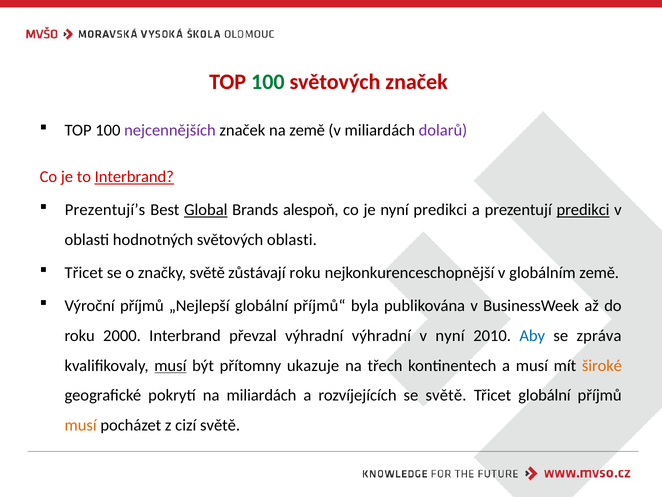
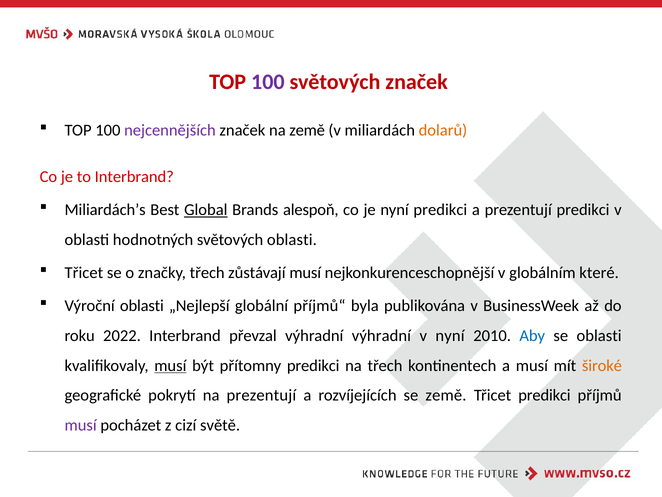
100 at (268, 82) colour: green -> purple
dolarů colour: purple -> orange
Interbrand at (134, 177) underline: present -> none
Prezentují’s: Prezentují’s -> Miliardách’s
predikci at (583, 210) underline: present -> none
značky světě: světě -> třech
zůstávají roku: roku -> musí
globálním země: země -> které
Výroční příjmů: příjmů -> oblasti
2000: 2000 -> 2022
se zpráva: zpráva -> oblasti
přítomny ukazuje: ukazuje -> predikci
na miliardách: miliardách -> prezentují
se světě: světě -> země
Třicet globální: globální -> predikci
musí at (81, 425) colour: orange -> purple
